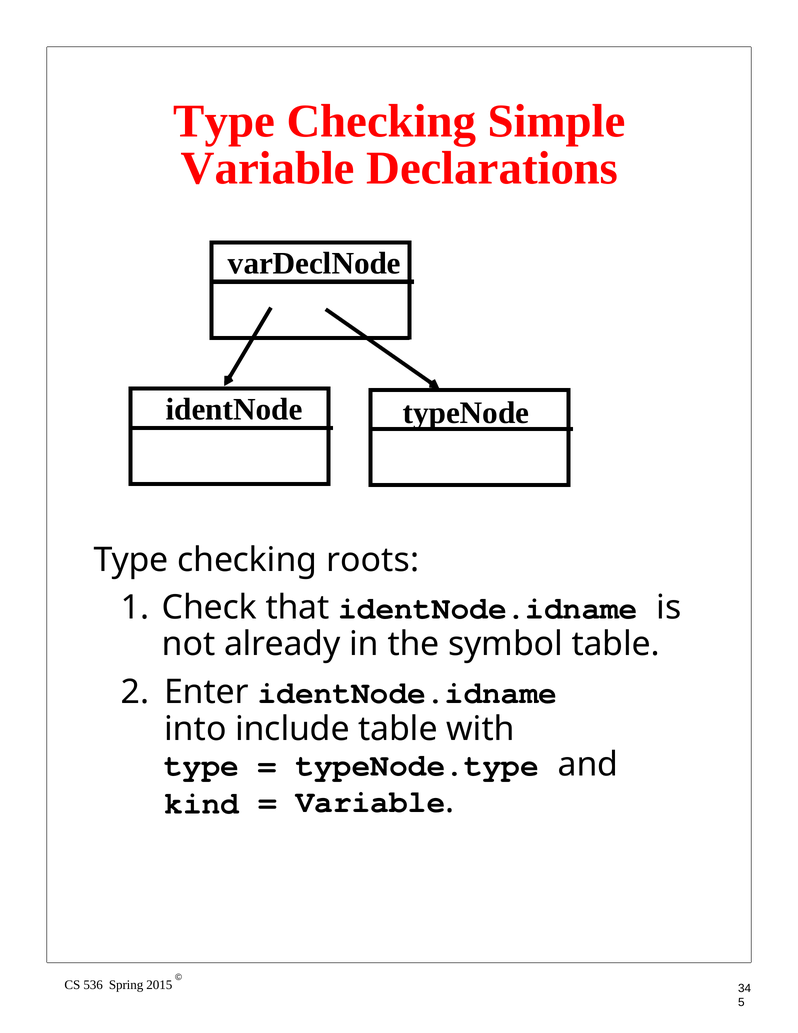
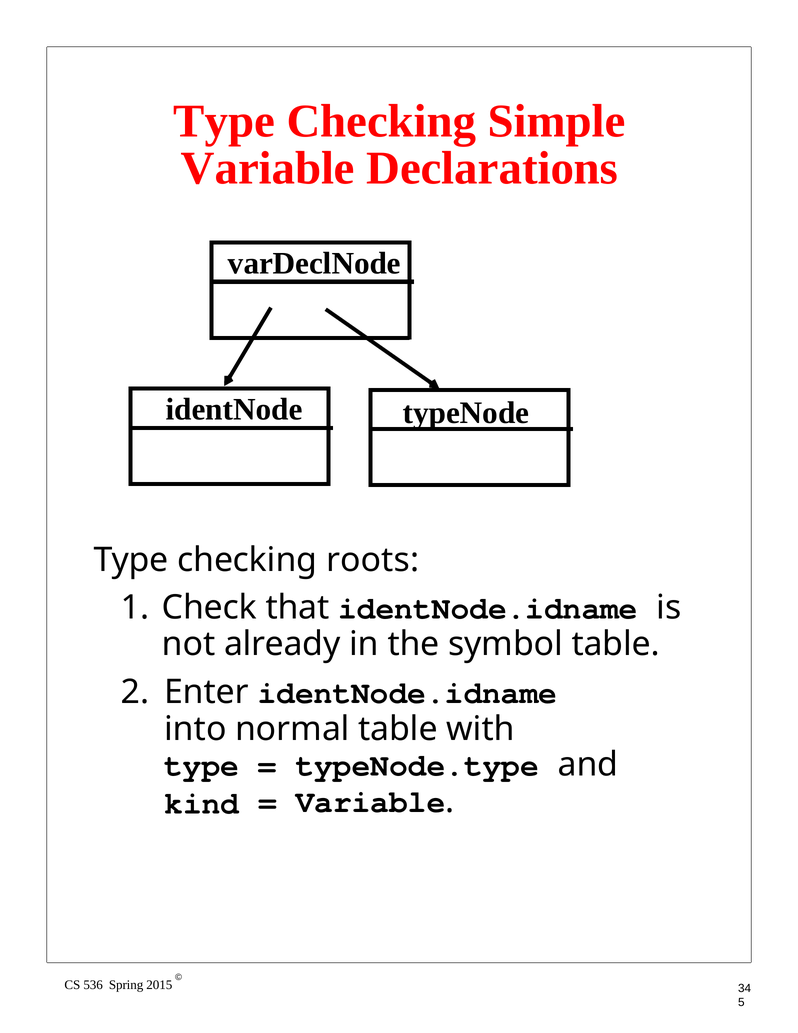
include: include -> normal
